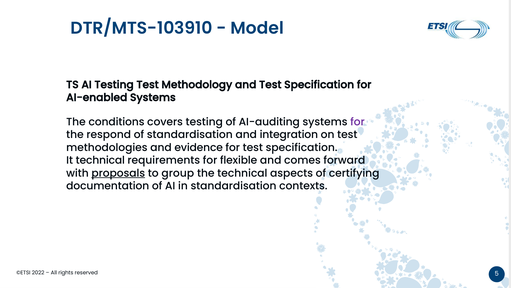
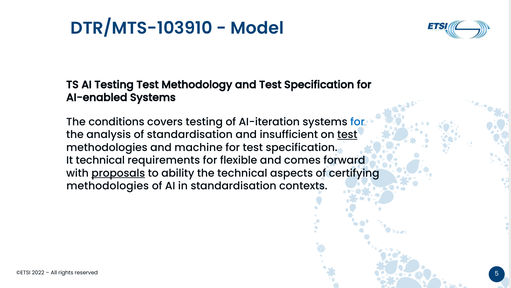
AI-auditing: AI-auditing -> AI-iteration
for at (357, 122) colour: purple -> blue
respond: respond -> analysis
integration: integration -> insufficient
test at (347, 135) underline: none -> present
evidence: evidence -> machine
group: group -> ability
documentation at (108, 186): documentation -> methodologies
